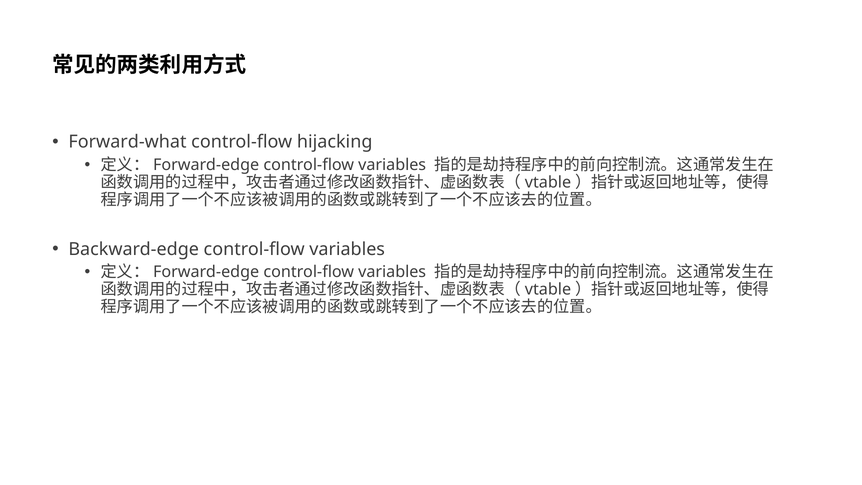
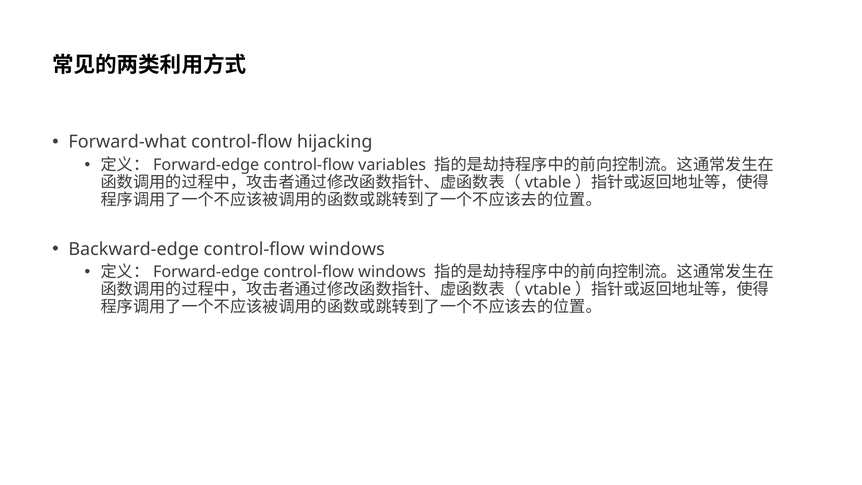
Backward-edge control-flow variables: variables -> windows
variables at (392, 272): variables -> windows
